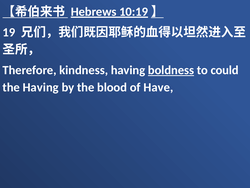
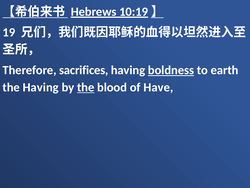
kindness: kindness -> sacrifices
could: could -> earth
the at (86, 87) underline: none -> present
